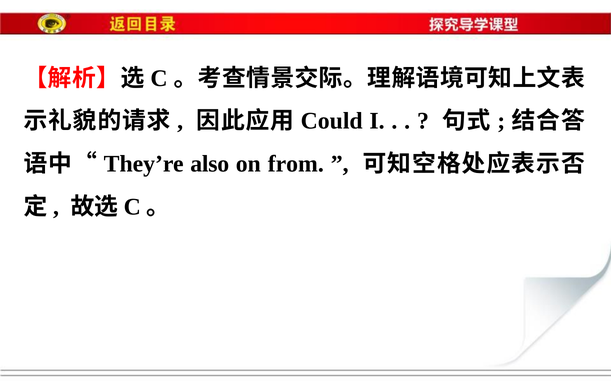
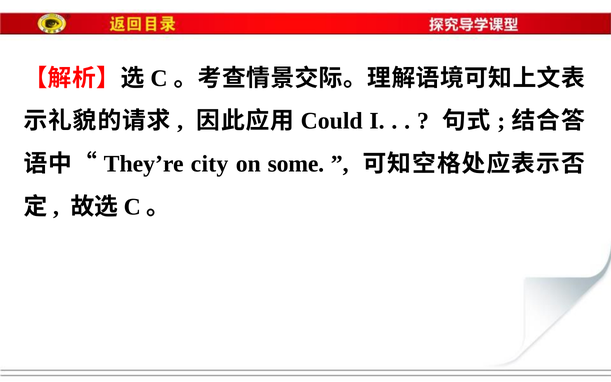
also: also -> city
from: from -> some
